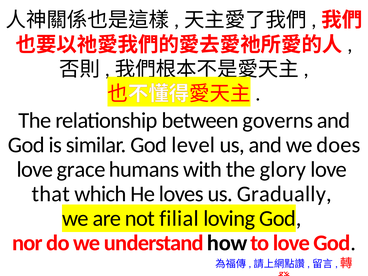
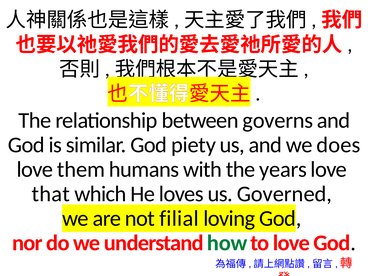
level: level -> piety
grace: grace -> them
glory: glory -> years
Gradually: Gradually -> Governed
how colour: black -> green
